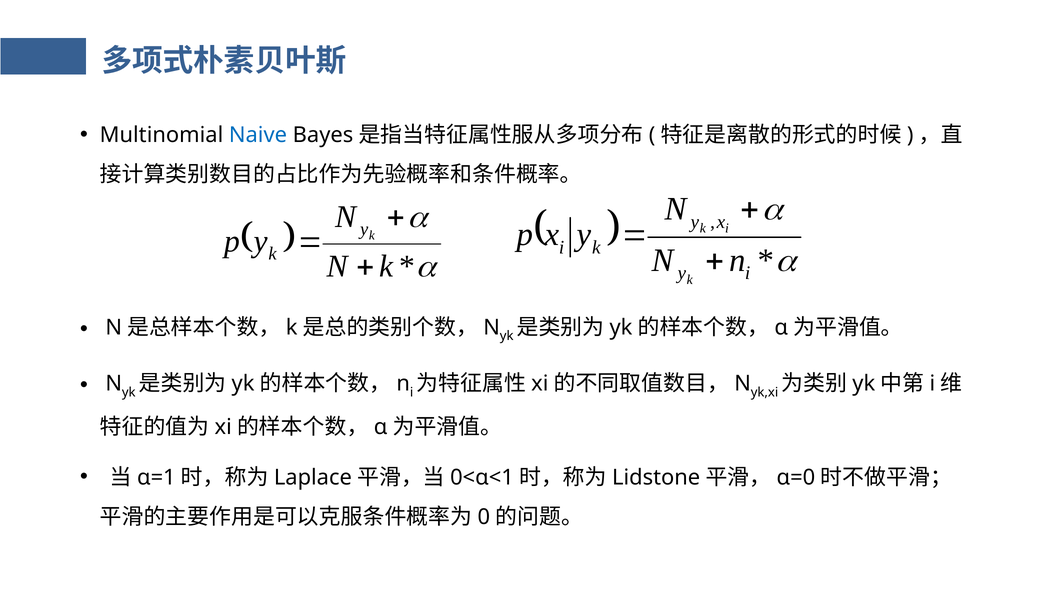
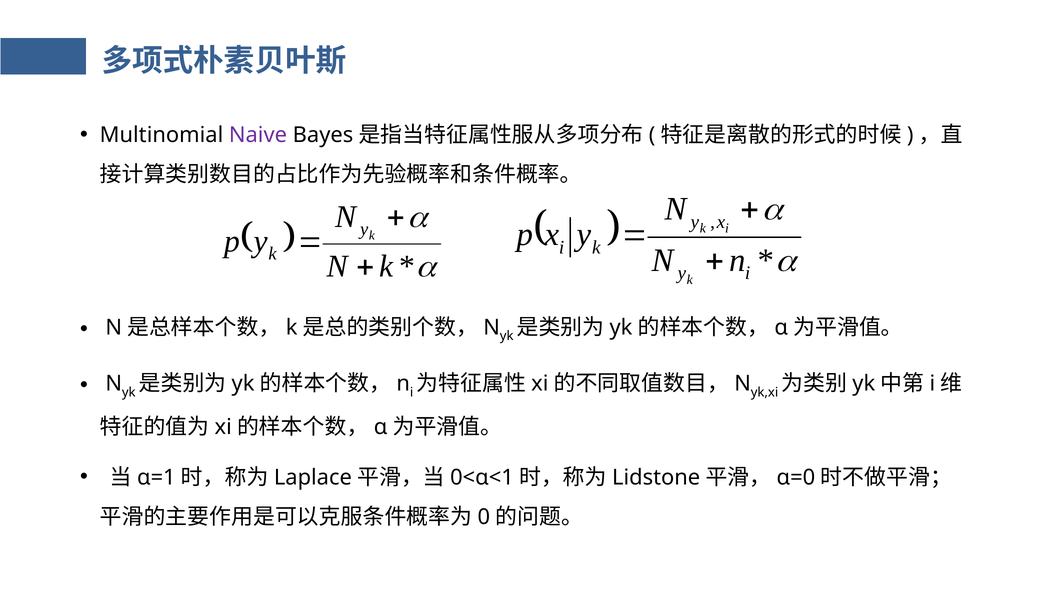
Naive colour: blue -> purple
